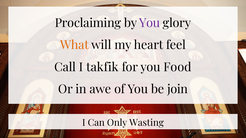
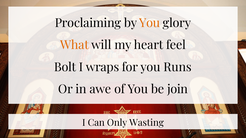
You at (150, 23) colour: purple -> orange
Call: Call -> Bolt
takfik: takfik -> wraps
Food: Food -> Runs
